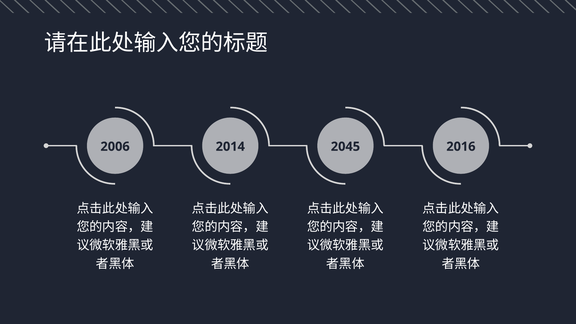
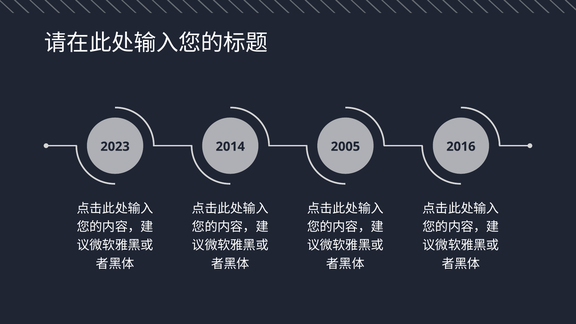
2006: 2006 -> 2023
2045: 2045 -> 2005
